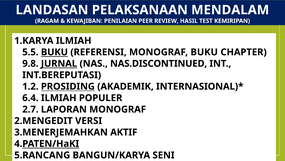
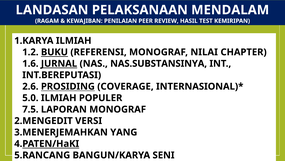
5.5: 5.5 -> 1.2
MONOGRAF BUKU: BUKU -> NILAI
9.8: 9.8 -> 1.6
NAS.DISCONTINUED: NAS.DISCONTINUED -> NAS.SUBSTANSINYA
1.2: 1.2 -> 2.6
AKADEMIK: AKADEMIK -> COVERAGE
6.4: 6.4 -> 5.0
2.7: 2.7 -> 7.5
AKTIF: AKTIF -> YANG
